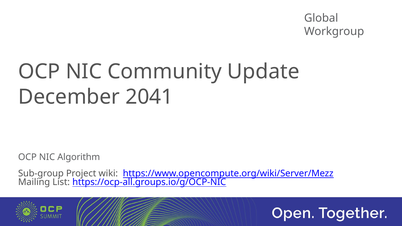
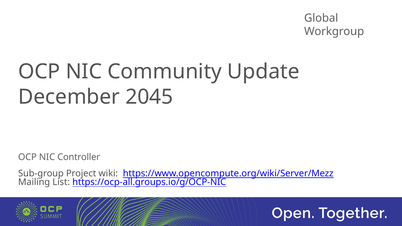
2041: 2041 -> 2045
Algorithm: Algorithm -> Controller
